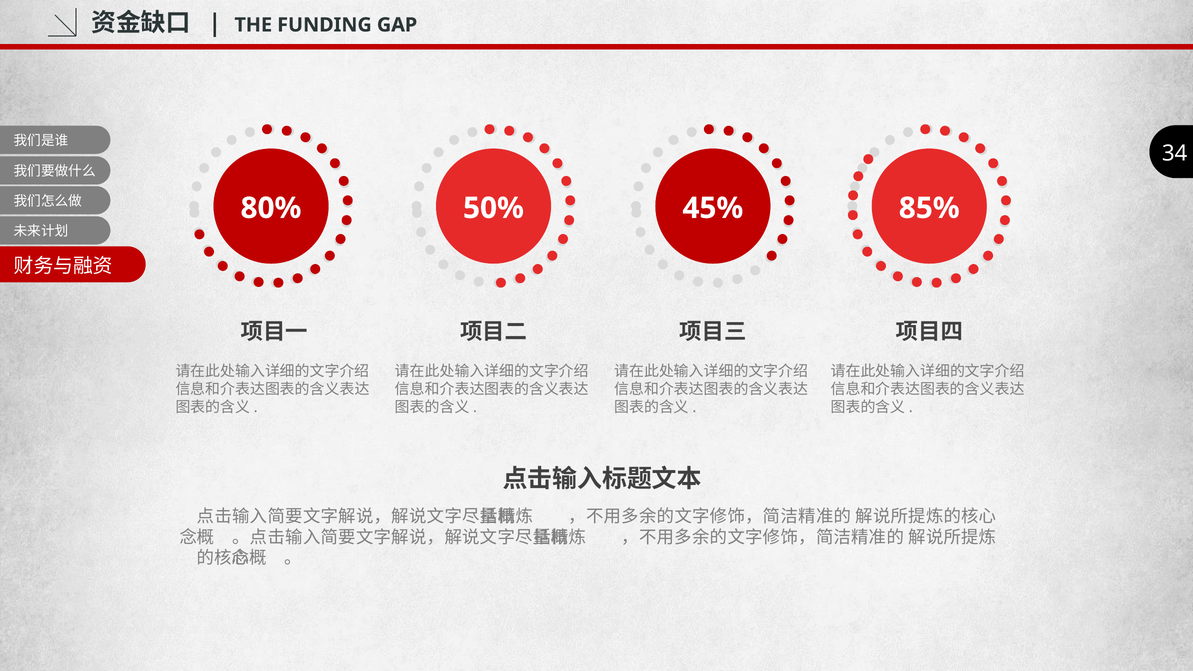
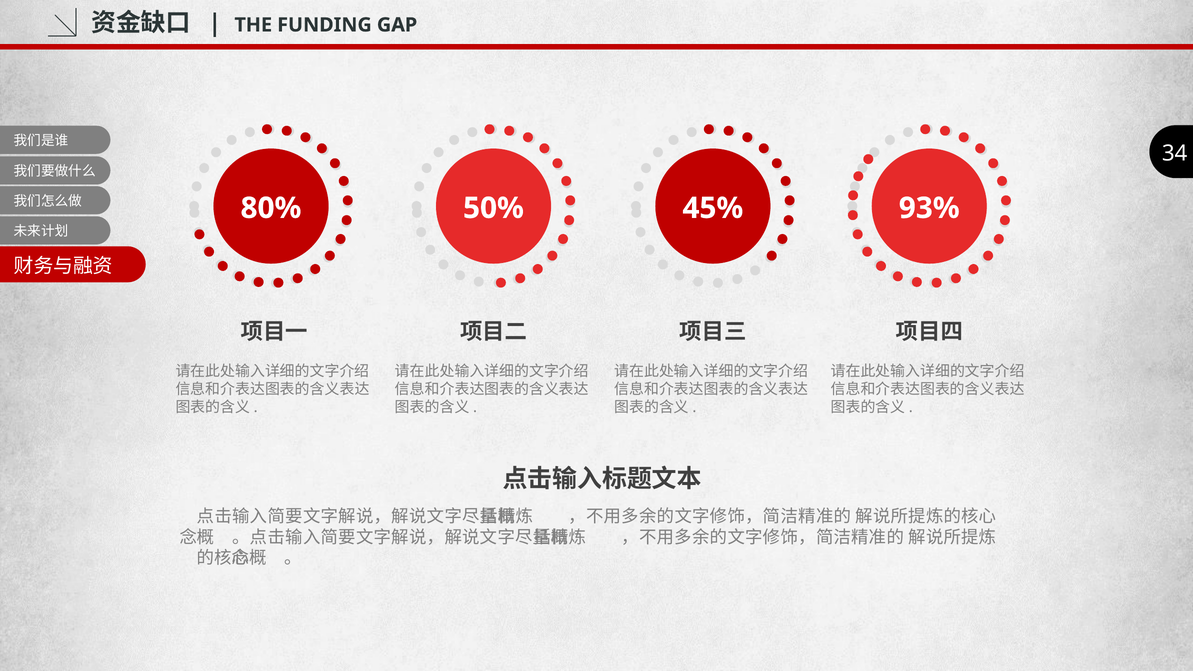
85%: 85% -> 93%
